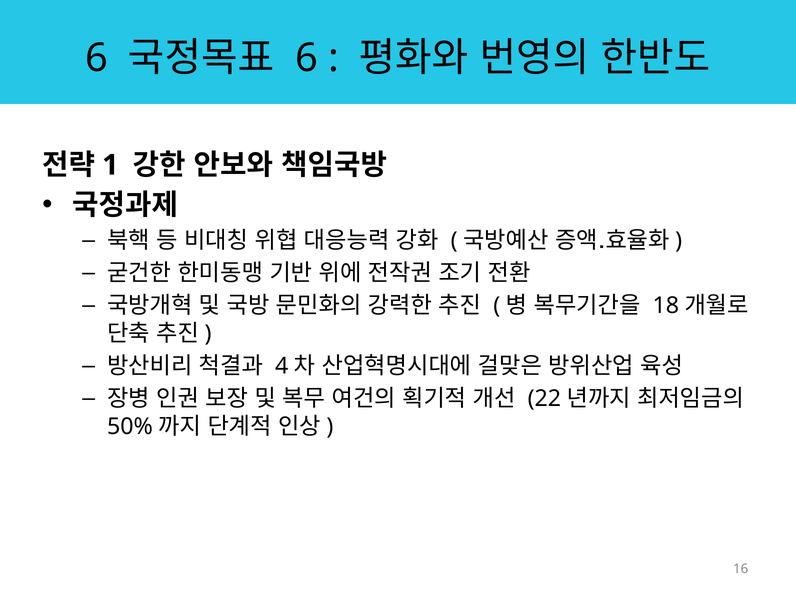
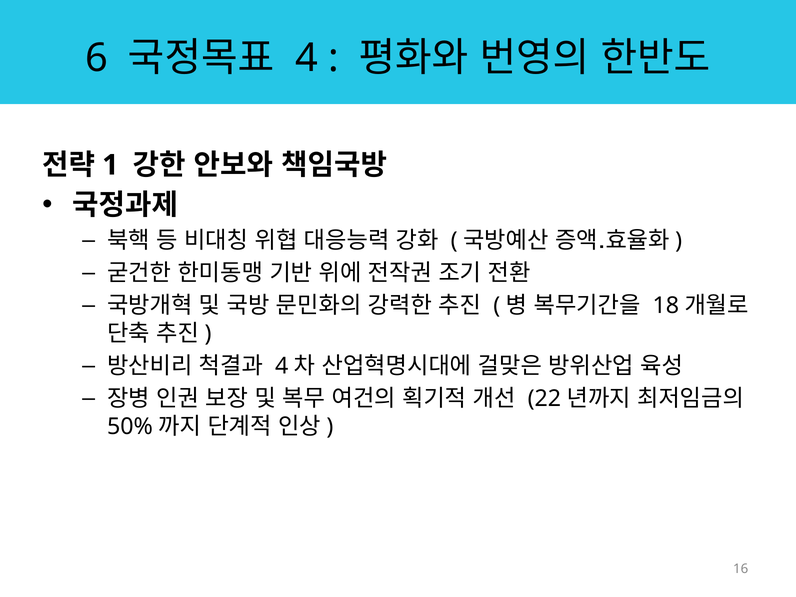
6 at (306, 58): 6 -> 4
